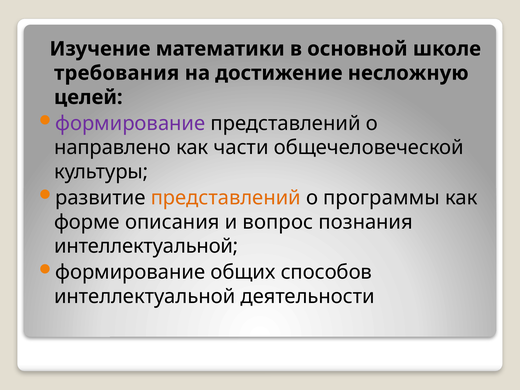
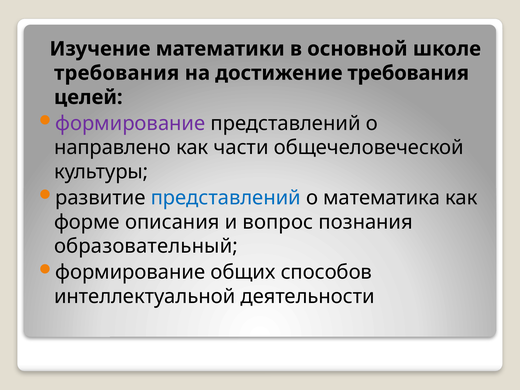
достижение несложную: несложную -> требования
представлений at (226, 198) colour: orange -> blue
программы: программы -> математика
интеллектуальной at (146, 246): интеллектуальной -> образовательный
